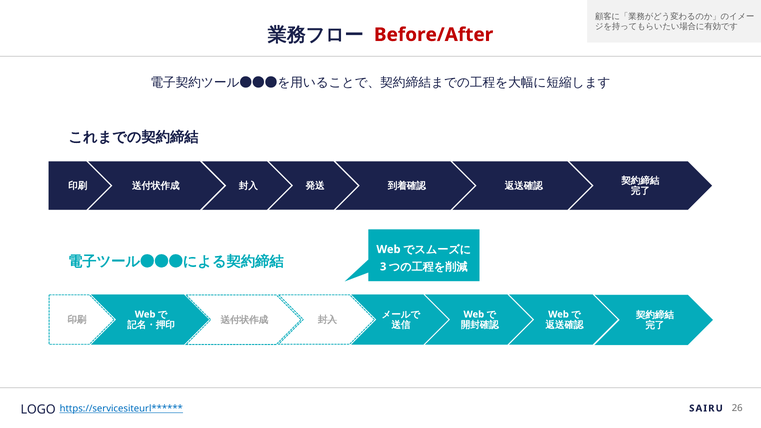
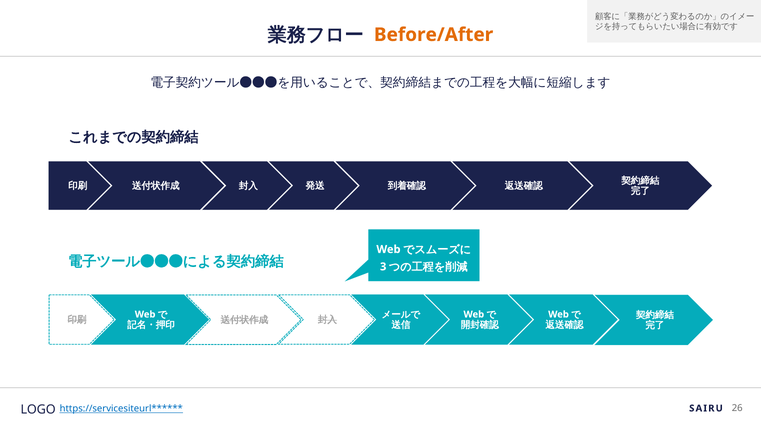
Before/After colour: red -> orange
